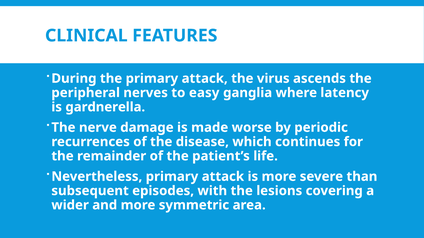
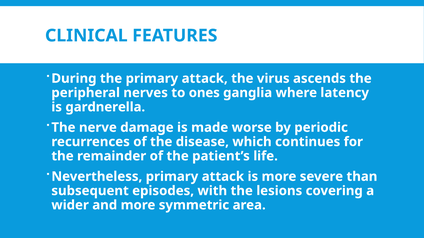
easy: easy -> ones
